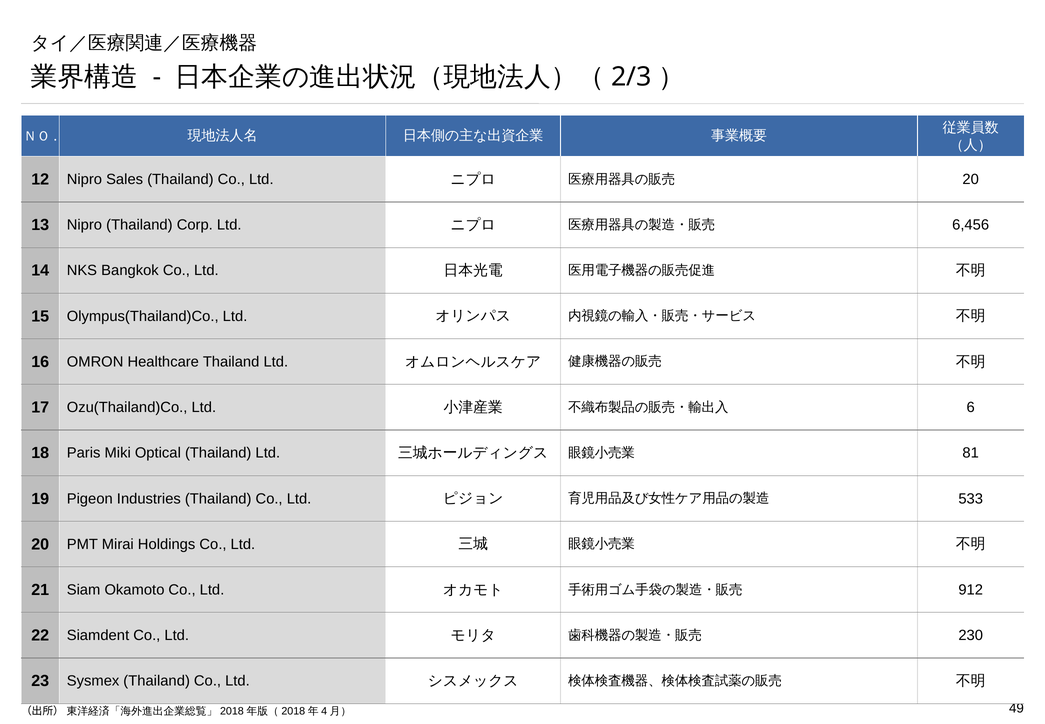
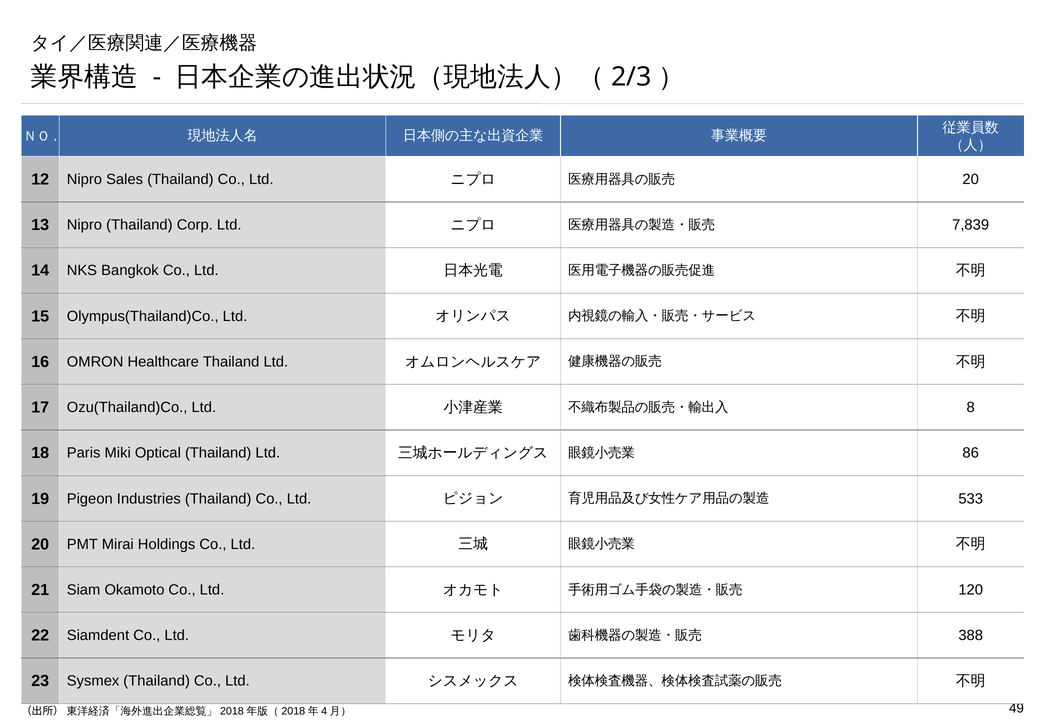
6,456: 6,456 -> 7,839
6: 6 -> 8
81: 81 -> 86
912: 912 -> 120
230: 230 -> 388
